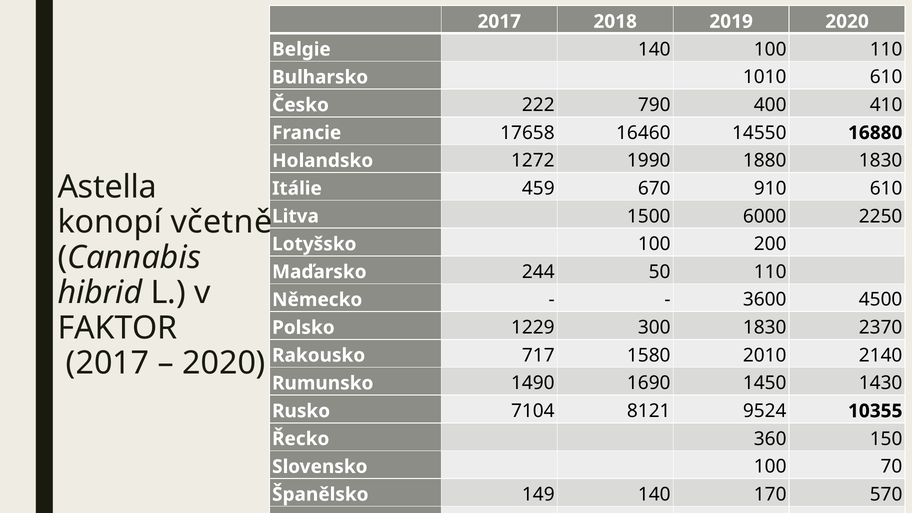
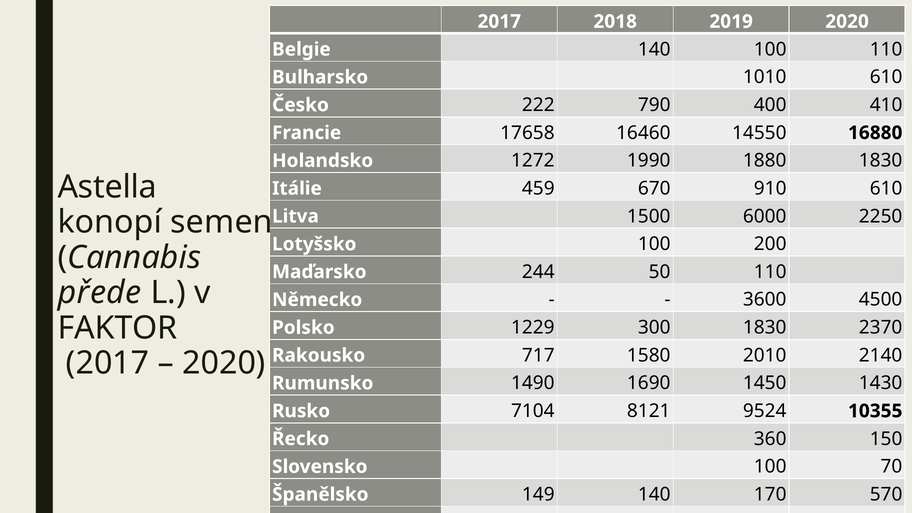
včetně: včetně -> semen
hibrid: hibrid -> přede
